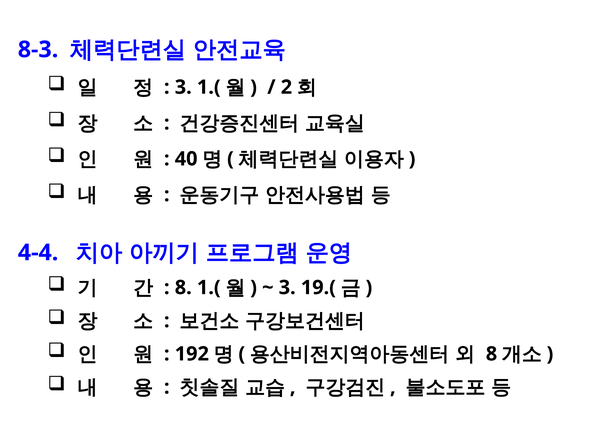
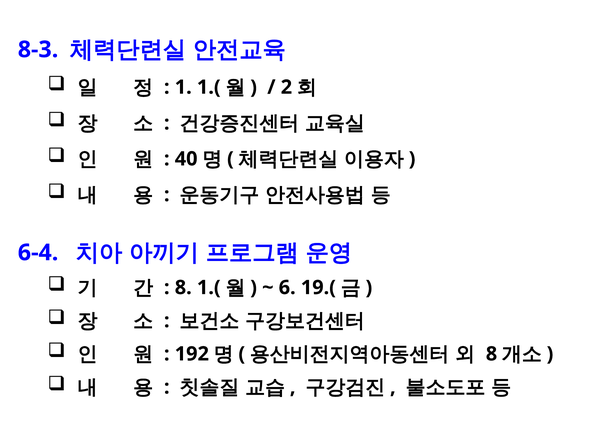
3 at (183, 87): 3 -> 1
4-4: 4-4 -> 6-4
3 at (287, 288): 3 -> 6
